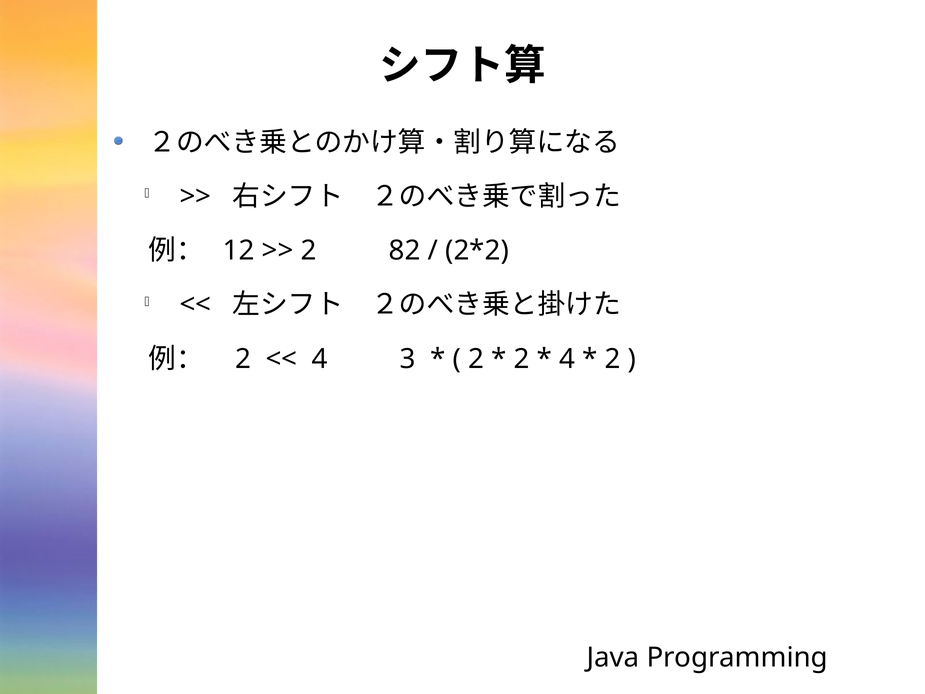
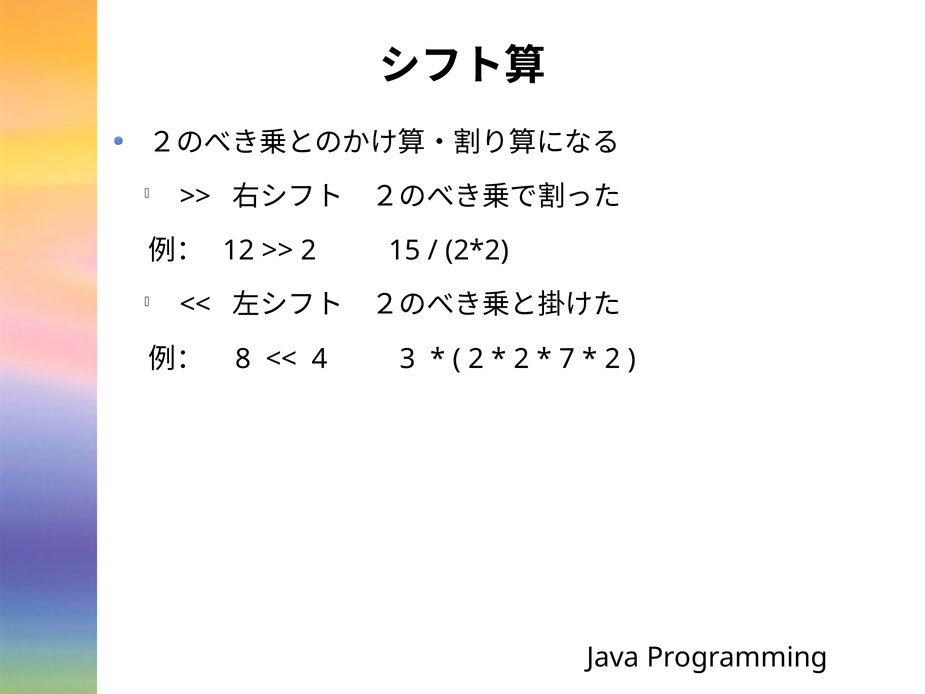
82: 82 -> 15
2 at (243, 359): 2 -> 8
4 at (567, 359): 4 -> 7
